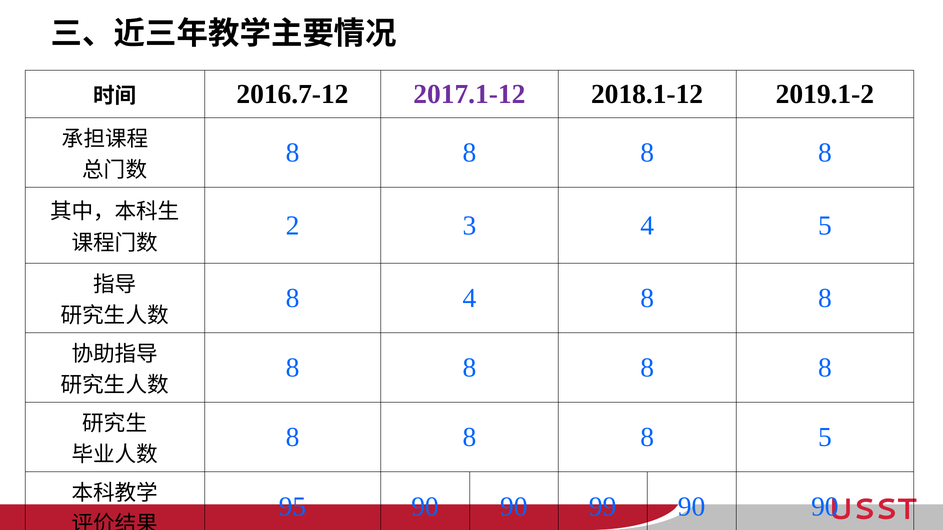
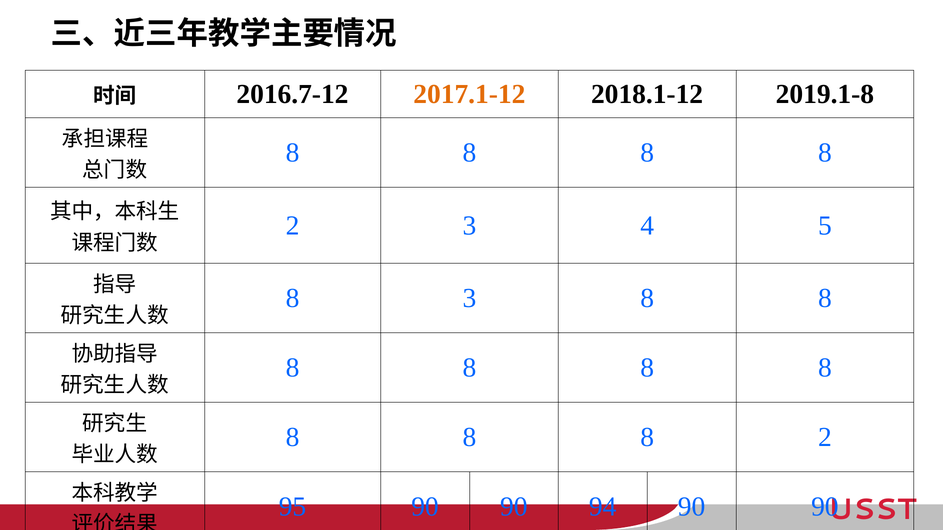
2017.1-12 colour: purple -> orange
2019.1-2: 2019.1-2 -> 2019.1-8
8 4: 4 -> 3
8 5: 5 -> 2
99: 99 -> 94
